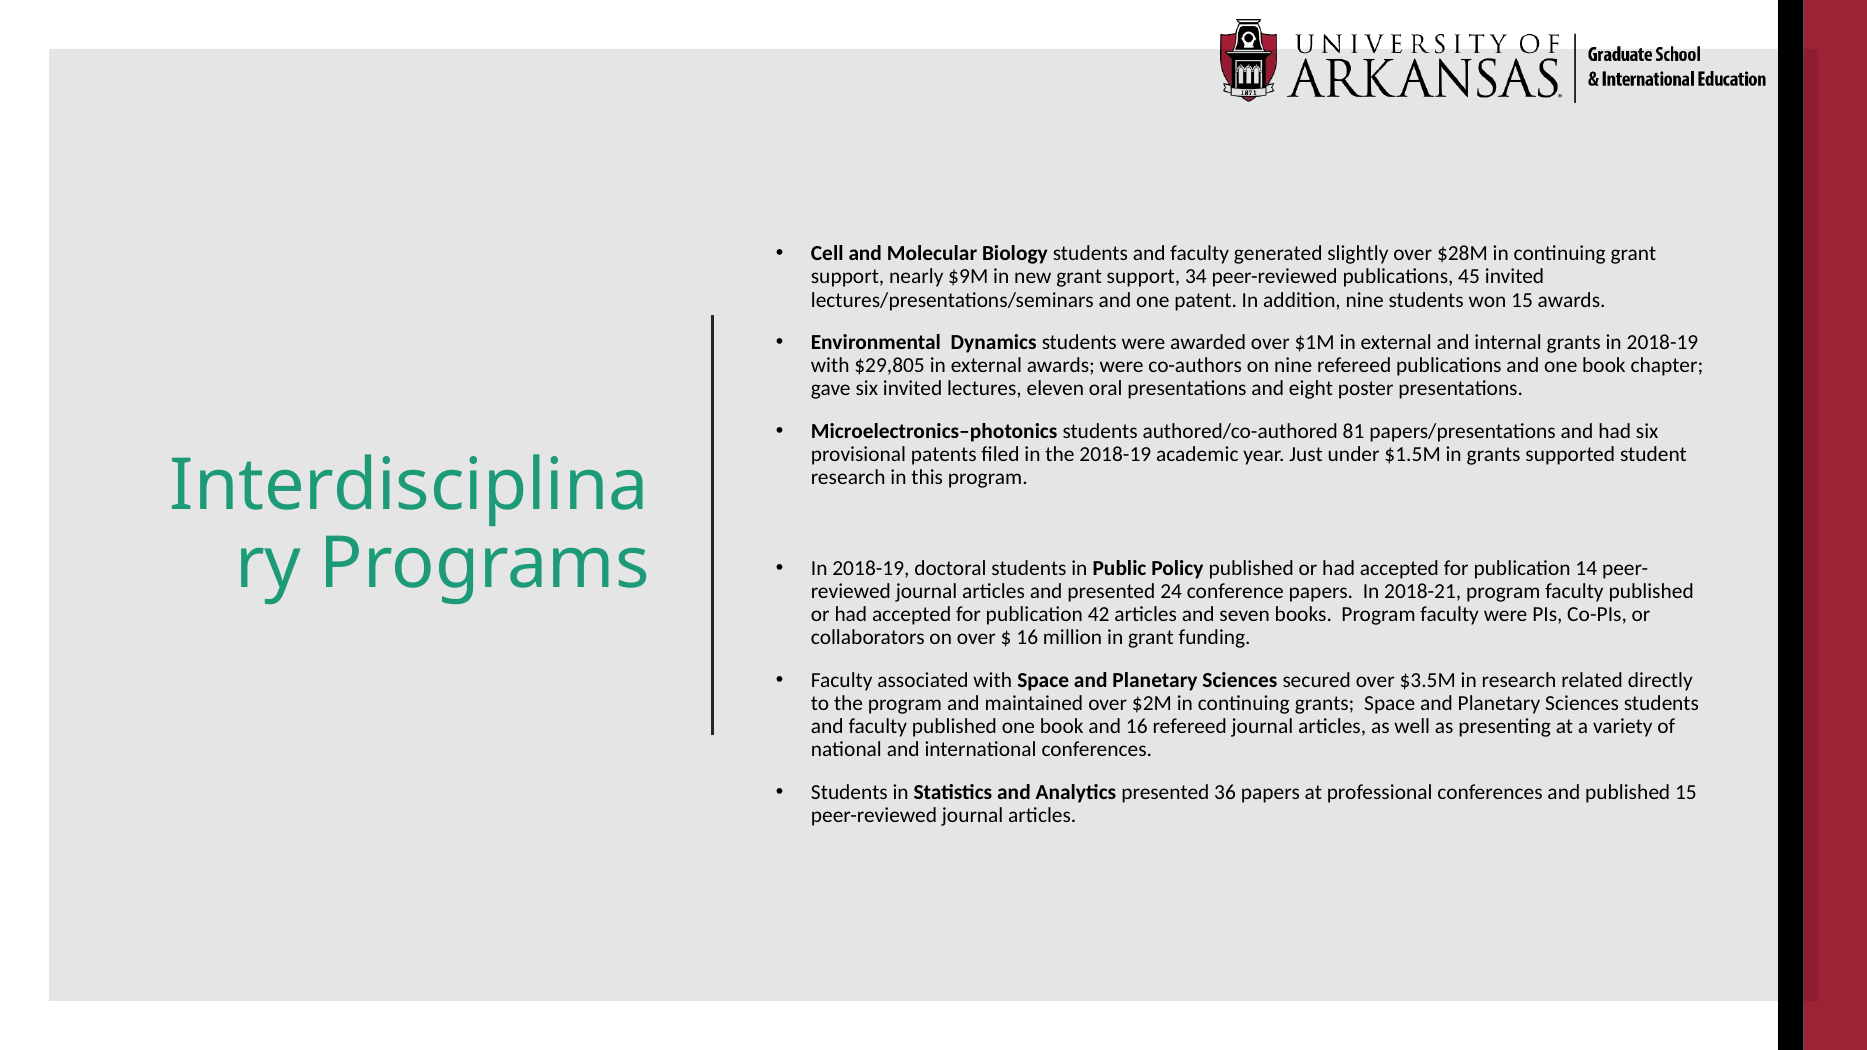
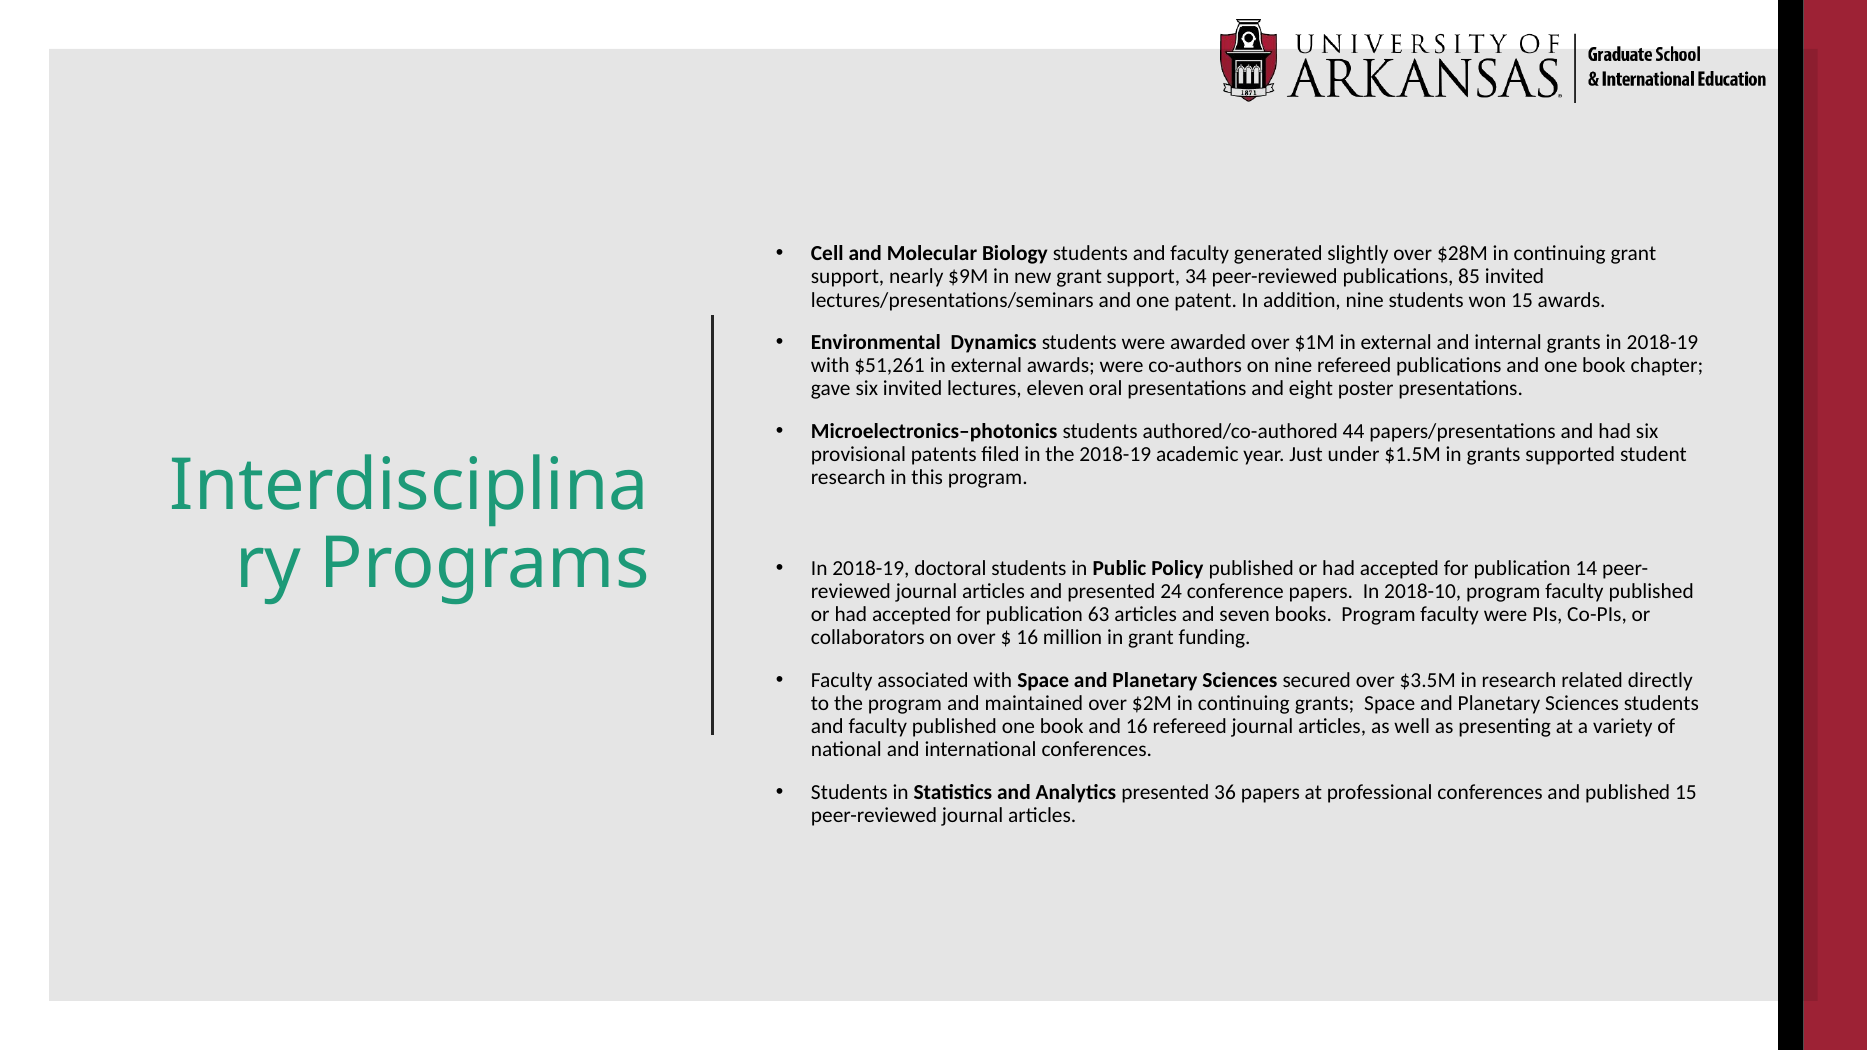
45: 45 -> 85
$29,805: $29,805 -> $51,261
81: 81 -> 44
2018-21: 2018-21 -> 2018-10
42: 42 -> 63
